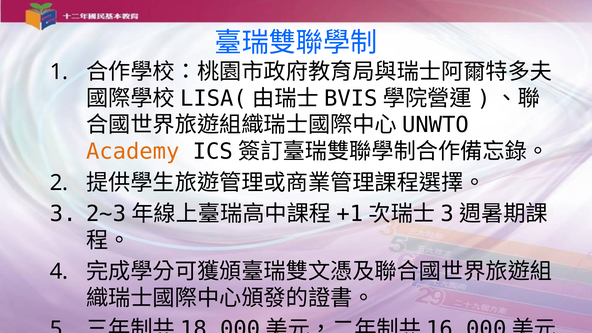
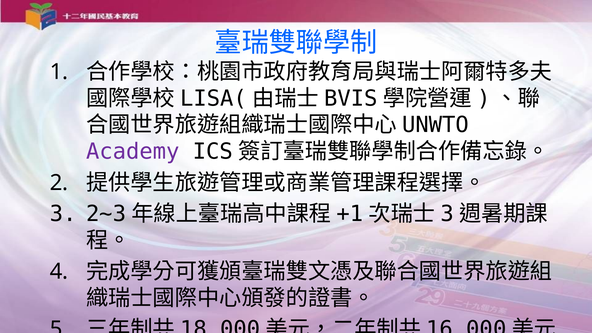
Academy colour: orange -> purple
